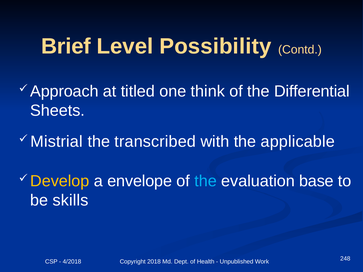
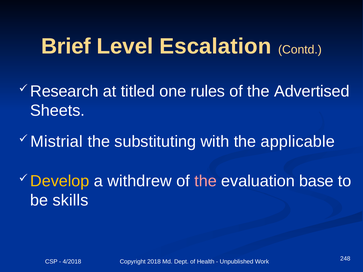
Possibility: Possibility -> Escalation
Approach: Approach -> Research
think: think -> rules
Differential: Differential -> Advertised
transcribed: transcribed -> substituting
envelope: envelope -> withdrew
the at (206, 181) colour: light blue -> pink
